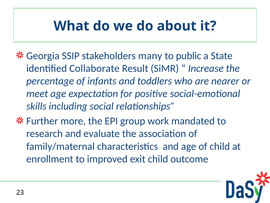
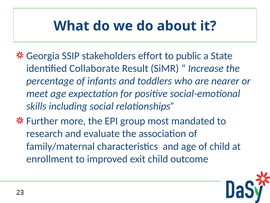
many: many -> effort
work: work -> most
